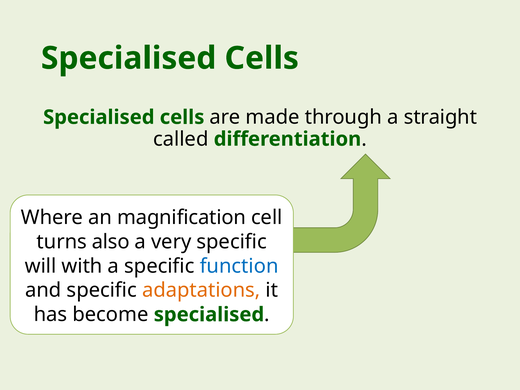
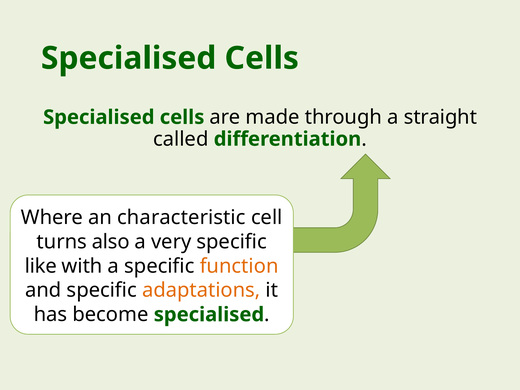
magnification: magnification -> characteristic
will: will -> like
function colour: blue -> orange
